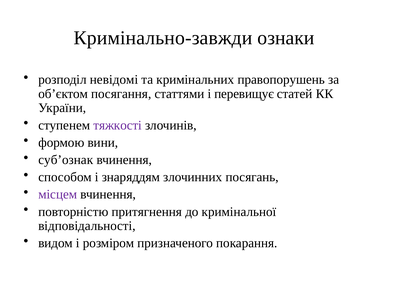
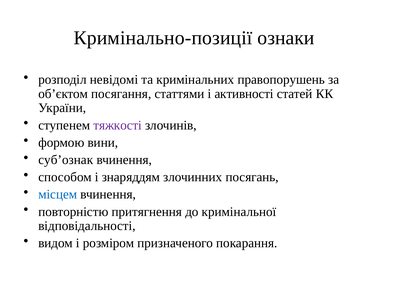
Кримінально-завжди: Кримінально-завжди -> Кримінально-позиції
перевищує: перевищує -> активності
місцем colour: purple -> blue
